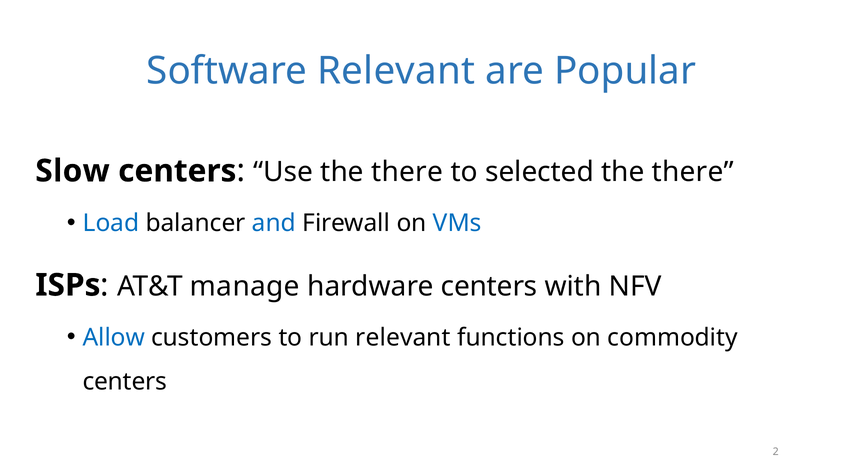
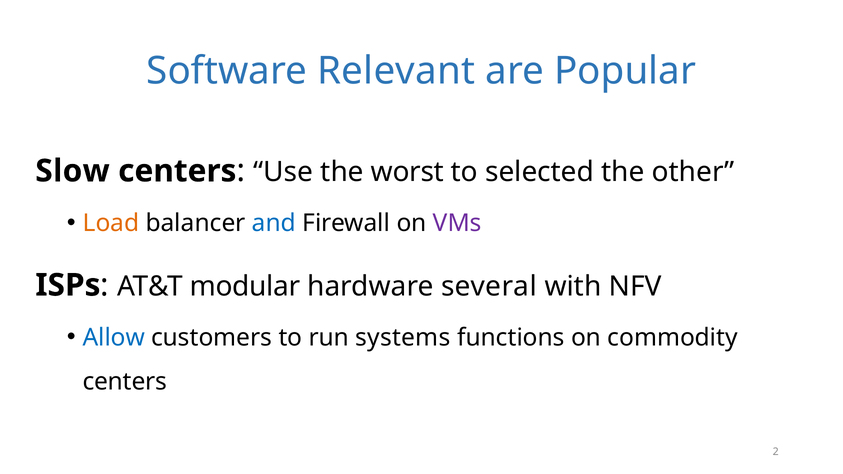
Use the there: there -> worst
there at (693, 172): there -> other
Load colour: blue -> orange
VMs colour: blue -> purple
manage: manage -> modular
hardware centers: centers -> several
run relevant: relevant -> systems
